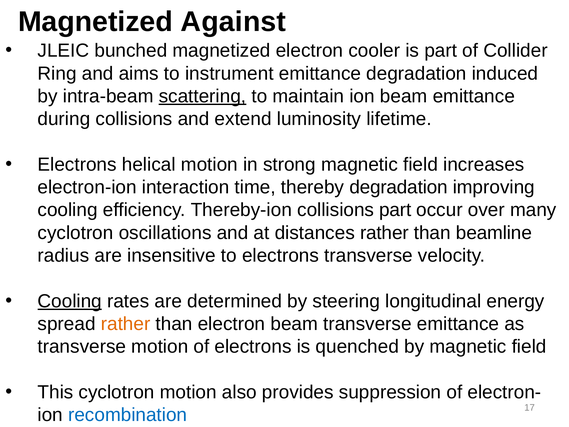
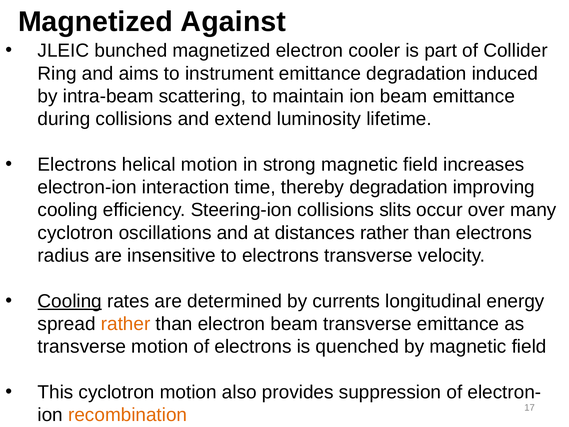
scattering underline: present -> none
Thereby-ion: Thereby-ion -> Steering-ion
collisions part: part -> slits
than beamline: beamline -> electrons
steering: steering -> currents
recombination colour: blue -> orange
